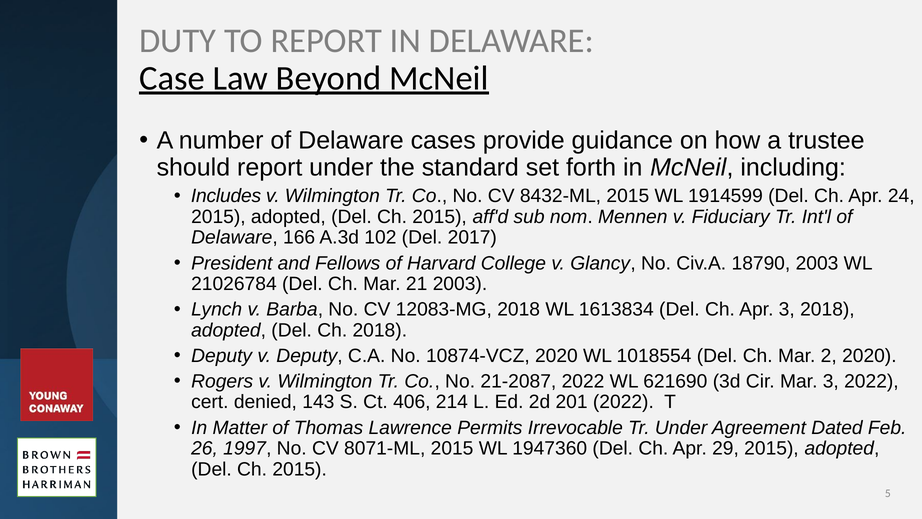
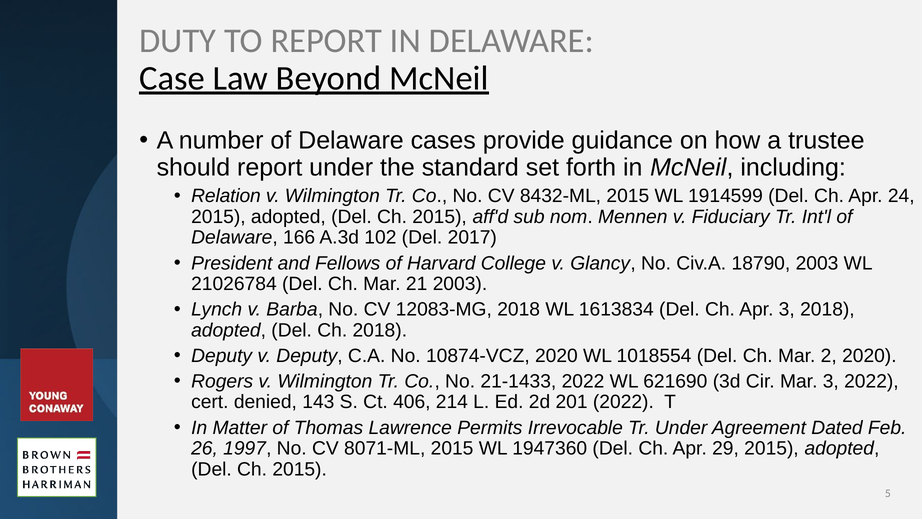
Includes: Includes -> Relation
21-2087: 21-2087 -> 21-1433
